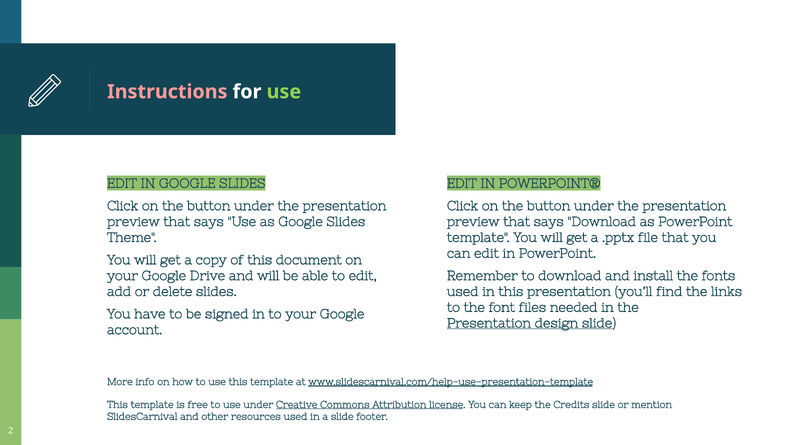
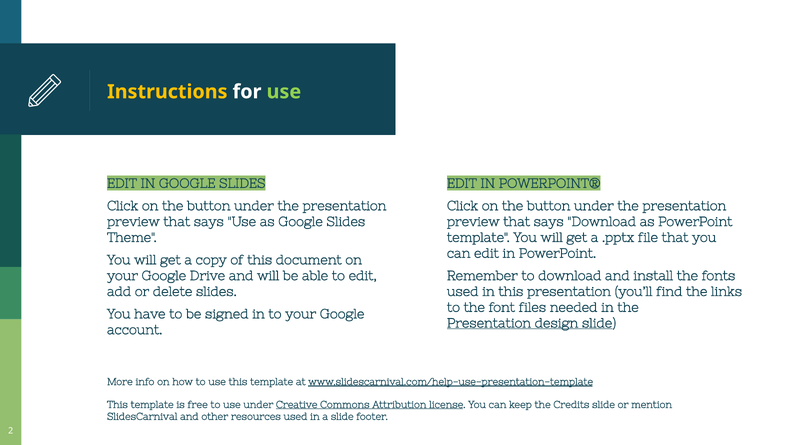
Instructions colour: pink -> yellow
